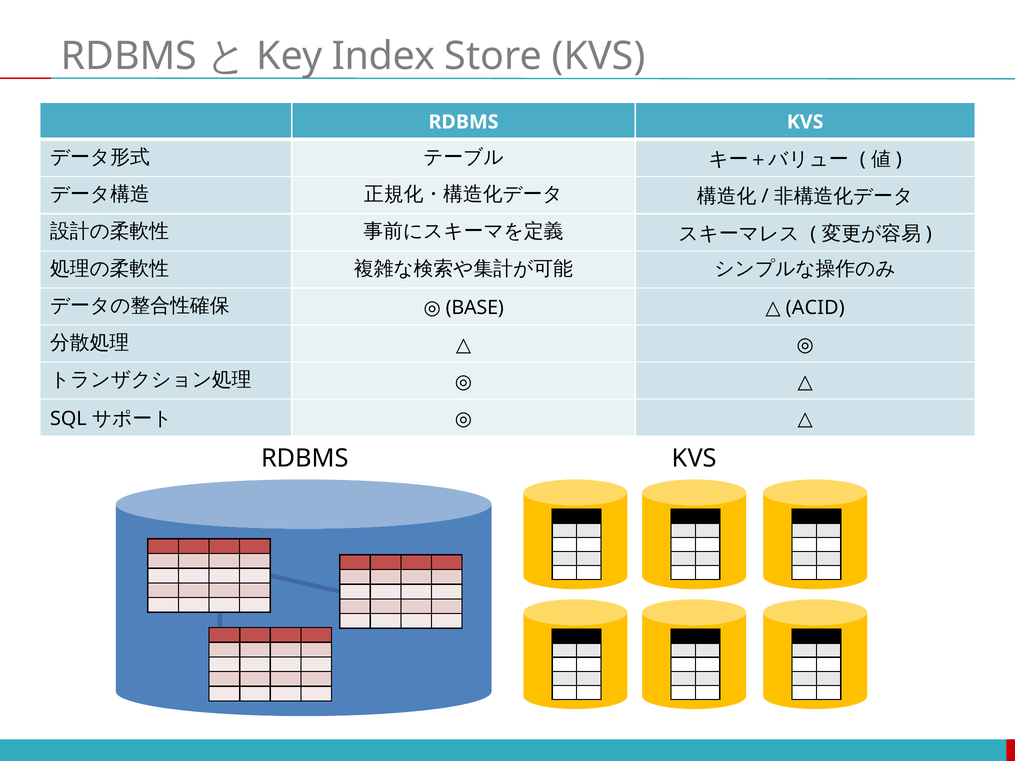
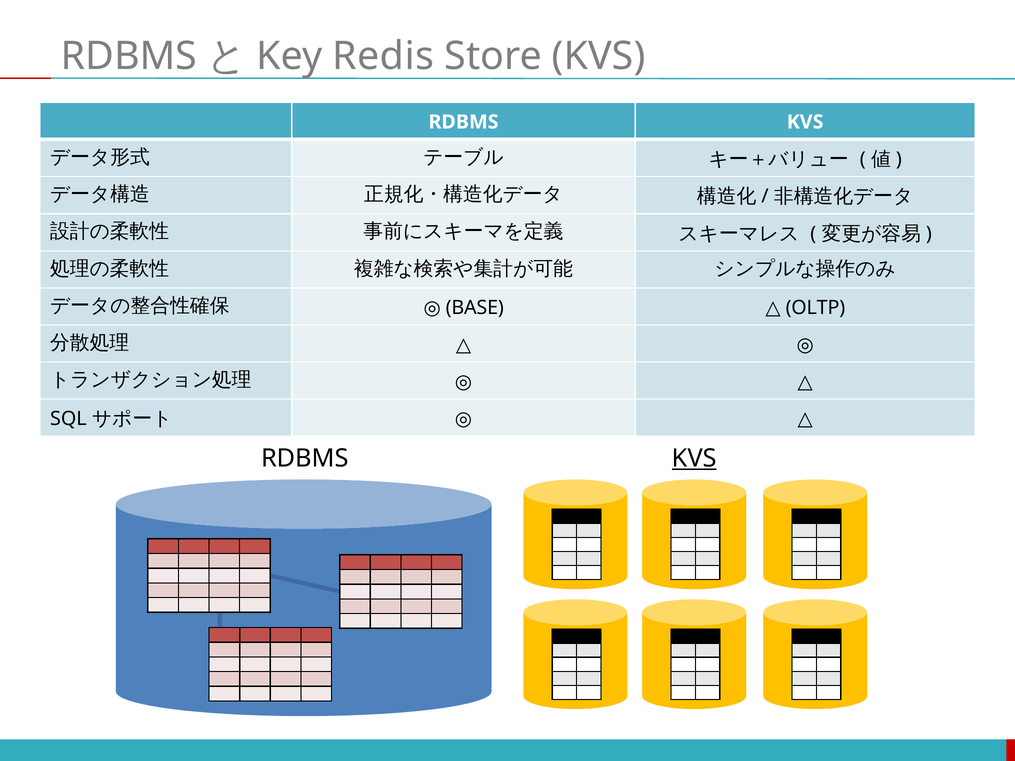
Index: Index -> Redis
ACID: ACID -> OLTP
KVS at (694, 458) underline: none -> present
